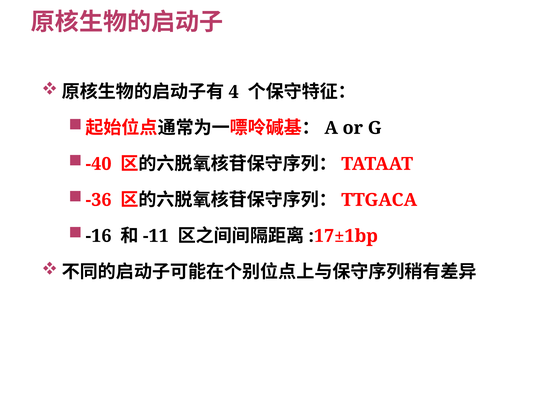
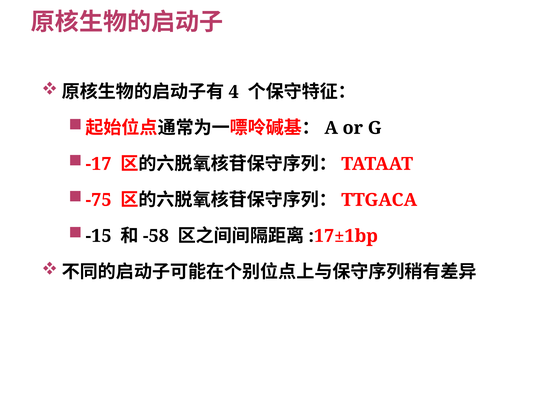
-40: -40 -> -17
-36: -36 -> -75
-16: -16 -> -15
-11: -11 -> -58
